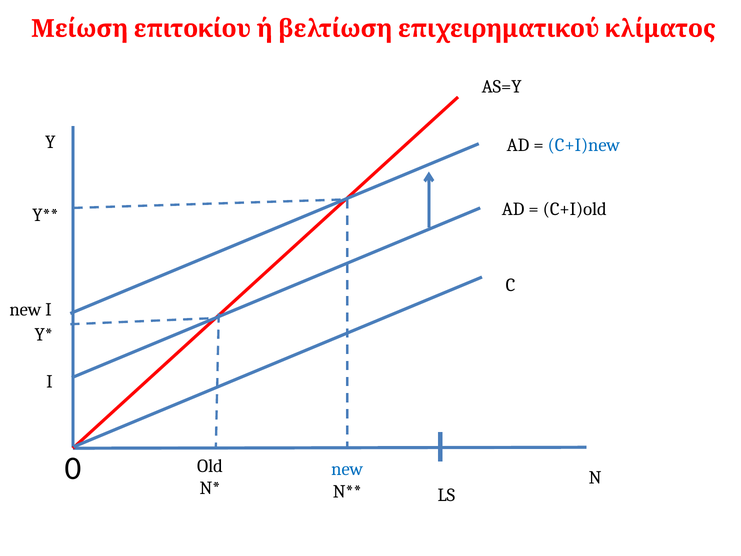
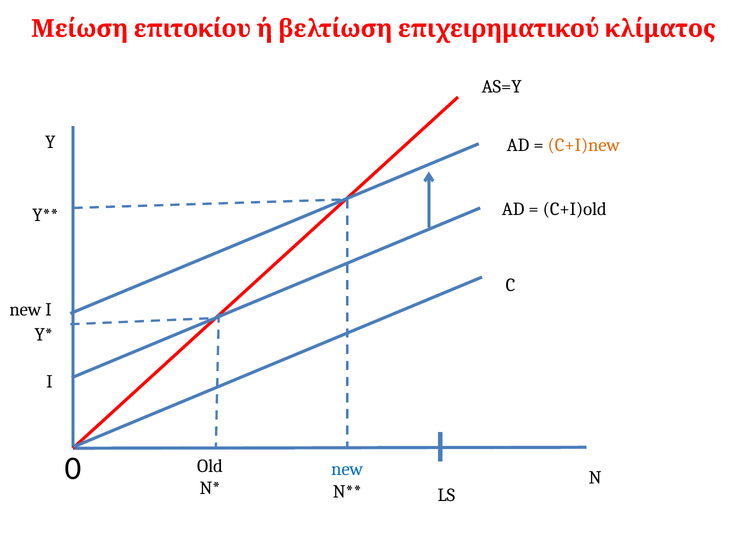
C+I)new colour: blue -> orange
